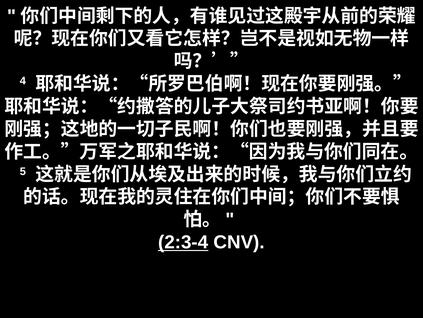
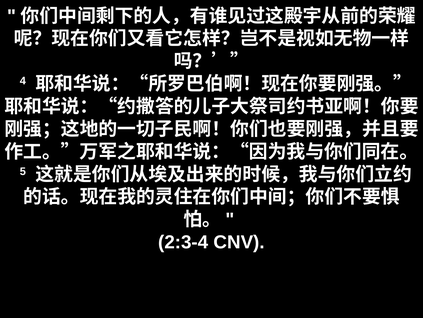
2:3-4 underline: present -> none
